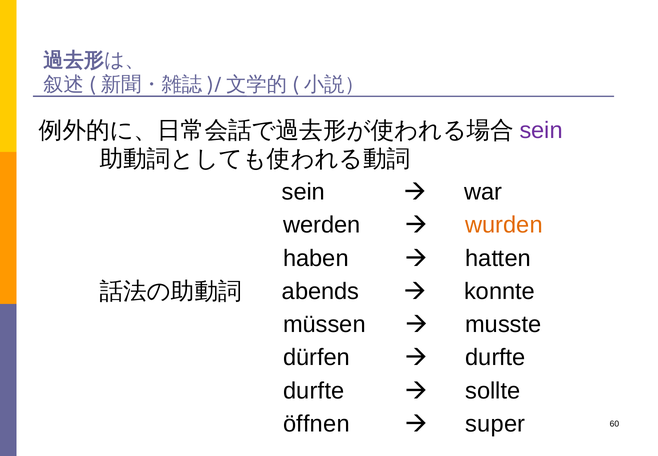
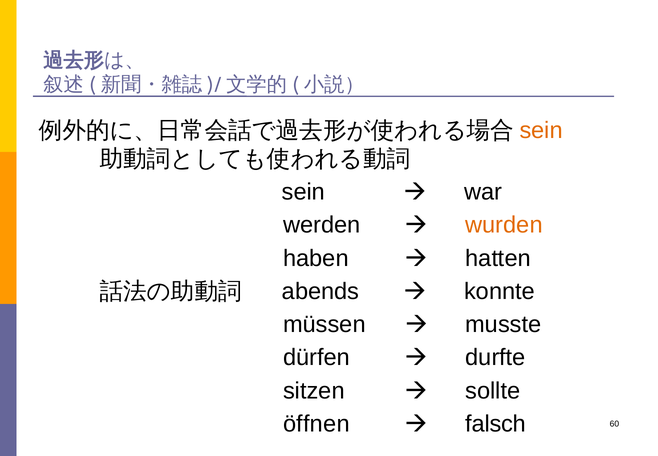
sein at (541, 130) colour: purple -> orange
durfte at (314, 390): durfte -> sitzen
super: super -> falsch
